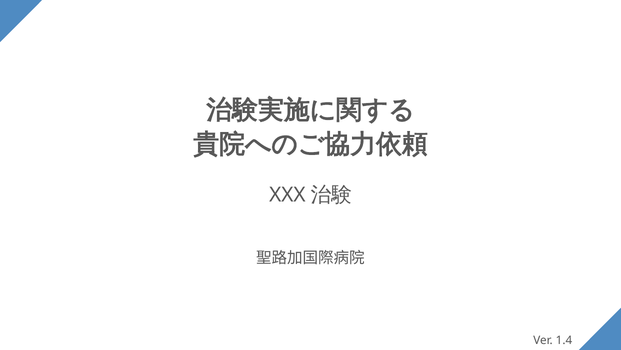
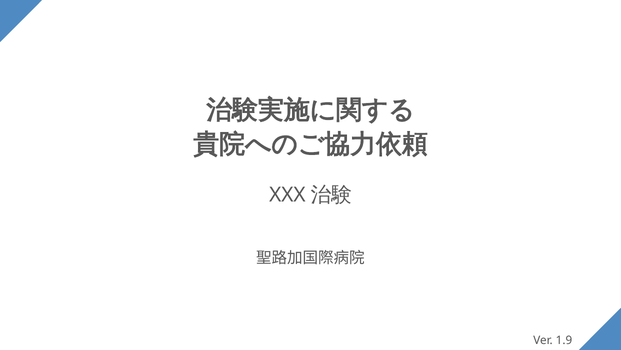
1.4: 1.4 -> 1.9
